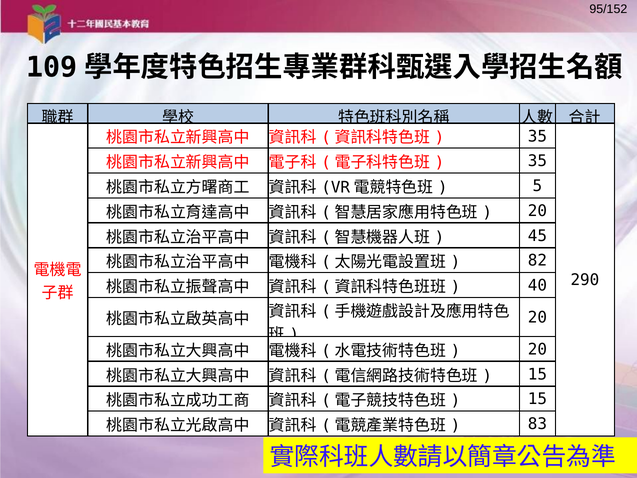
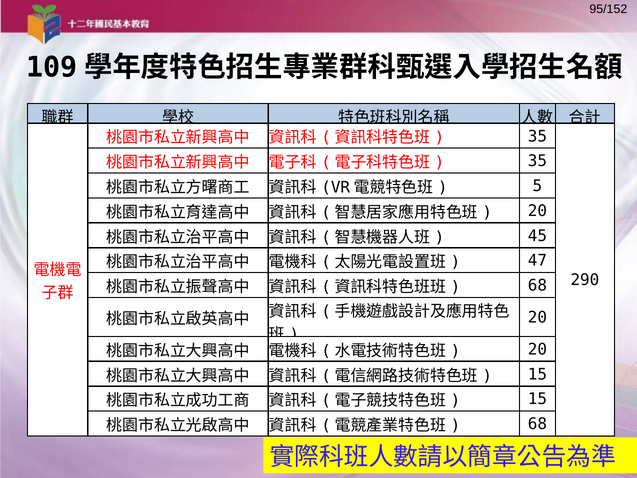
82: 82 -> 47
40 at (537, 285): 40 -> 68
83 at (537, 424): 83 -> 68
